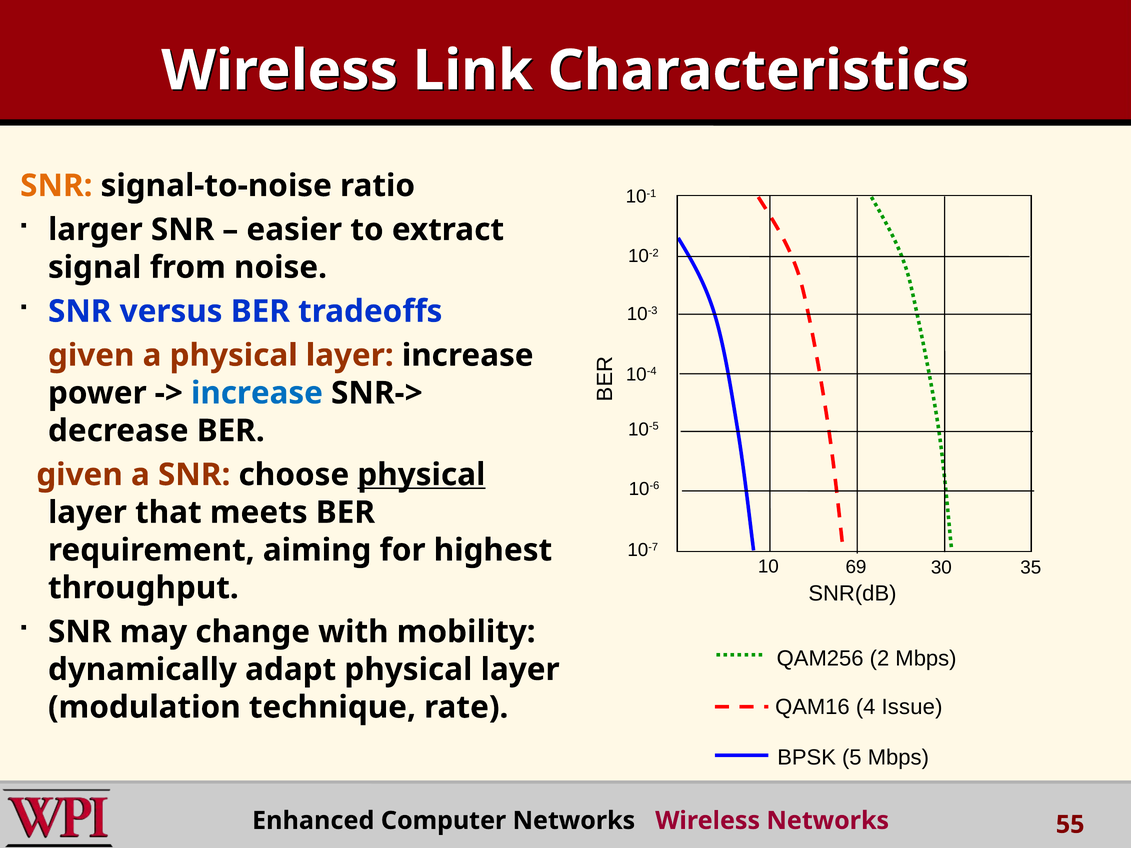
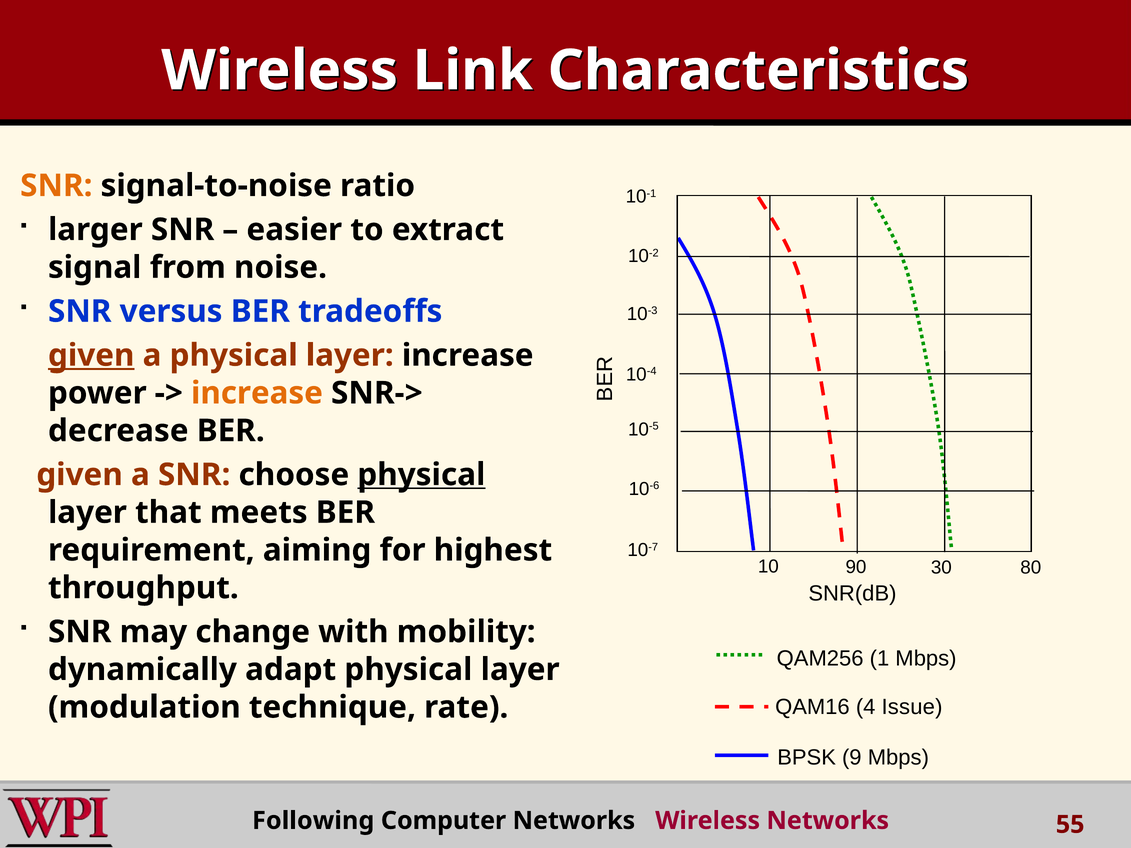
given at (91, 355) underline: none -> present
increase at (257, 393) colour: blue -> orange
69: 69 -> 90
35: 35 -> 80
2: 2 -> 1
5: 5 -> 9
Enhanced: Enhanced -> Following
